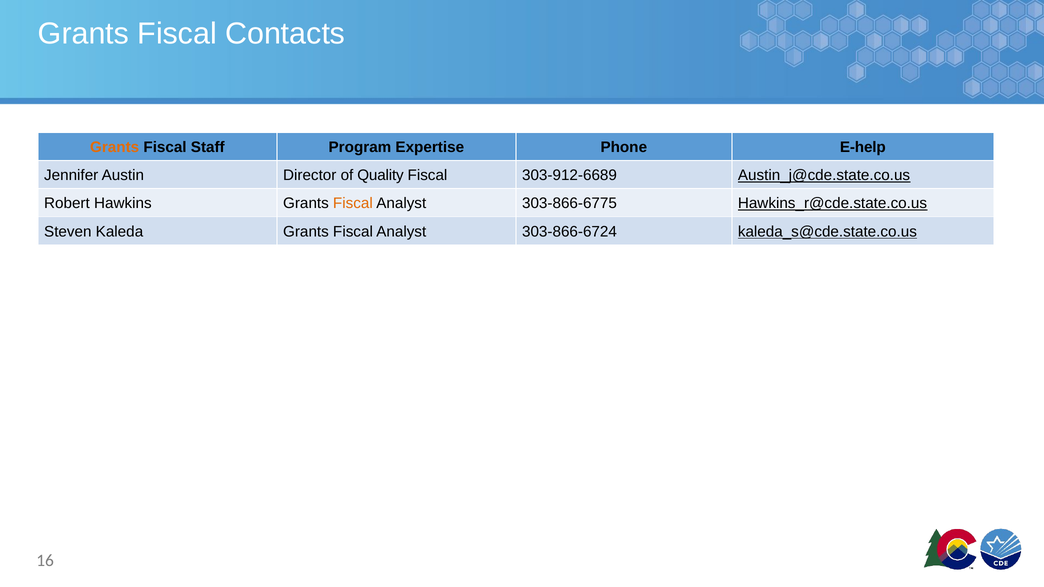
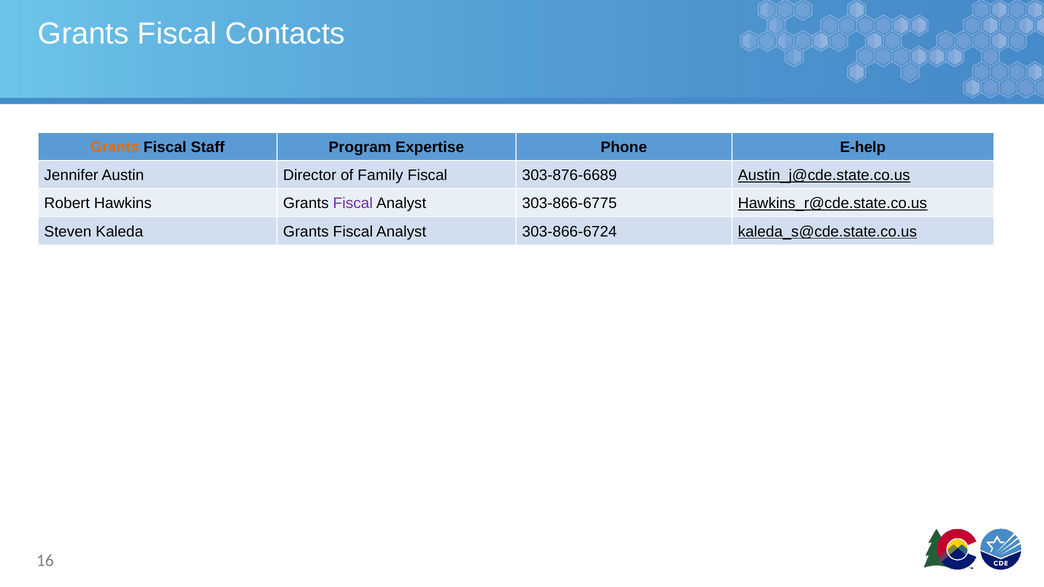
Quality: Quality -> Family
303-912-6689: 303-912-6689 -> 303-876-6689
Fiscal at (353, 204) colour: orange -> purple
